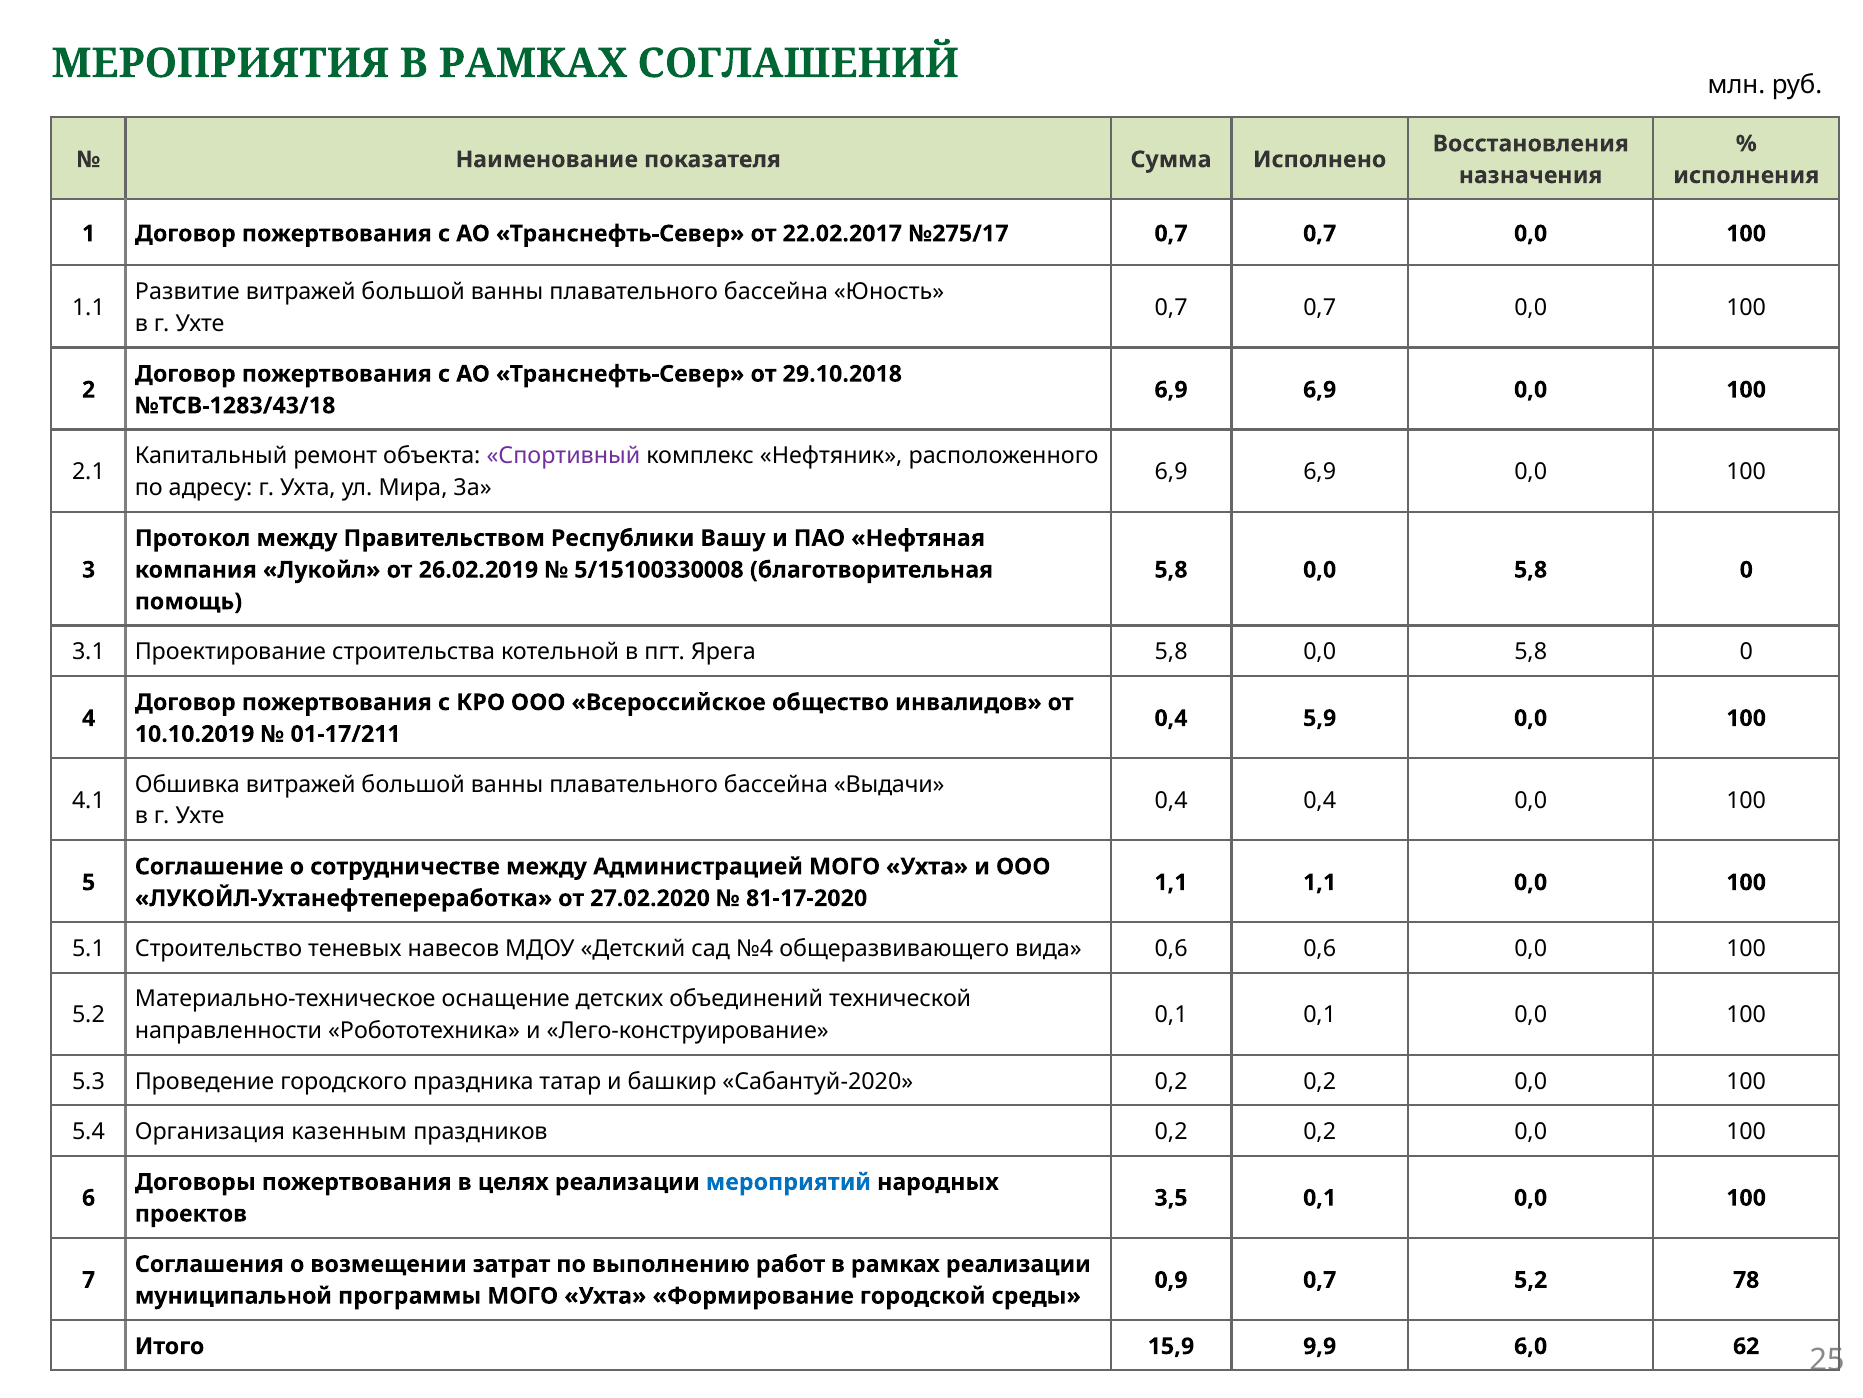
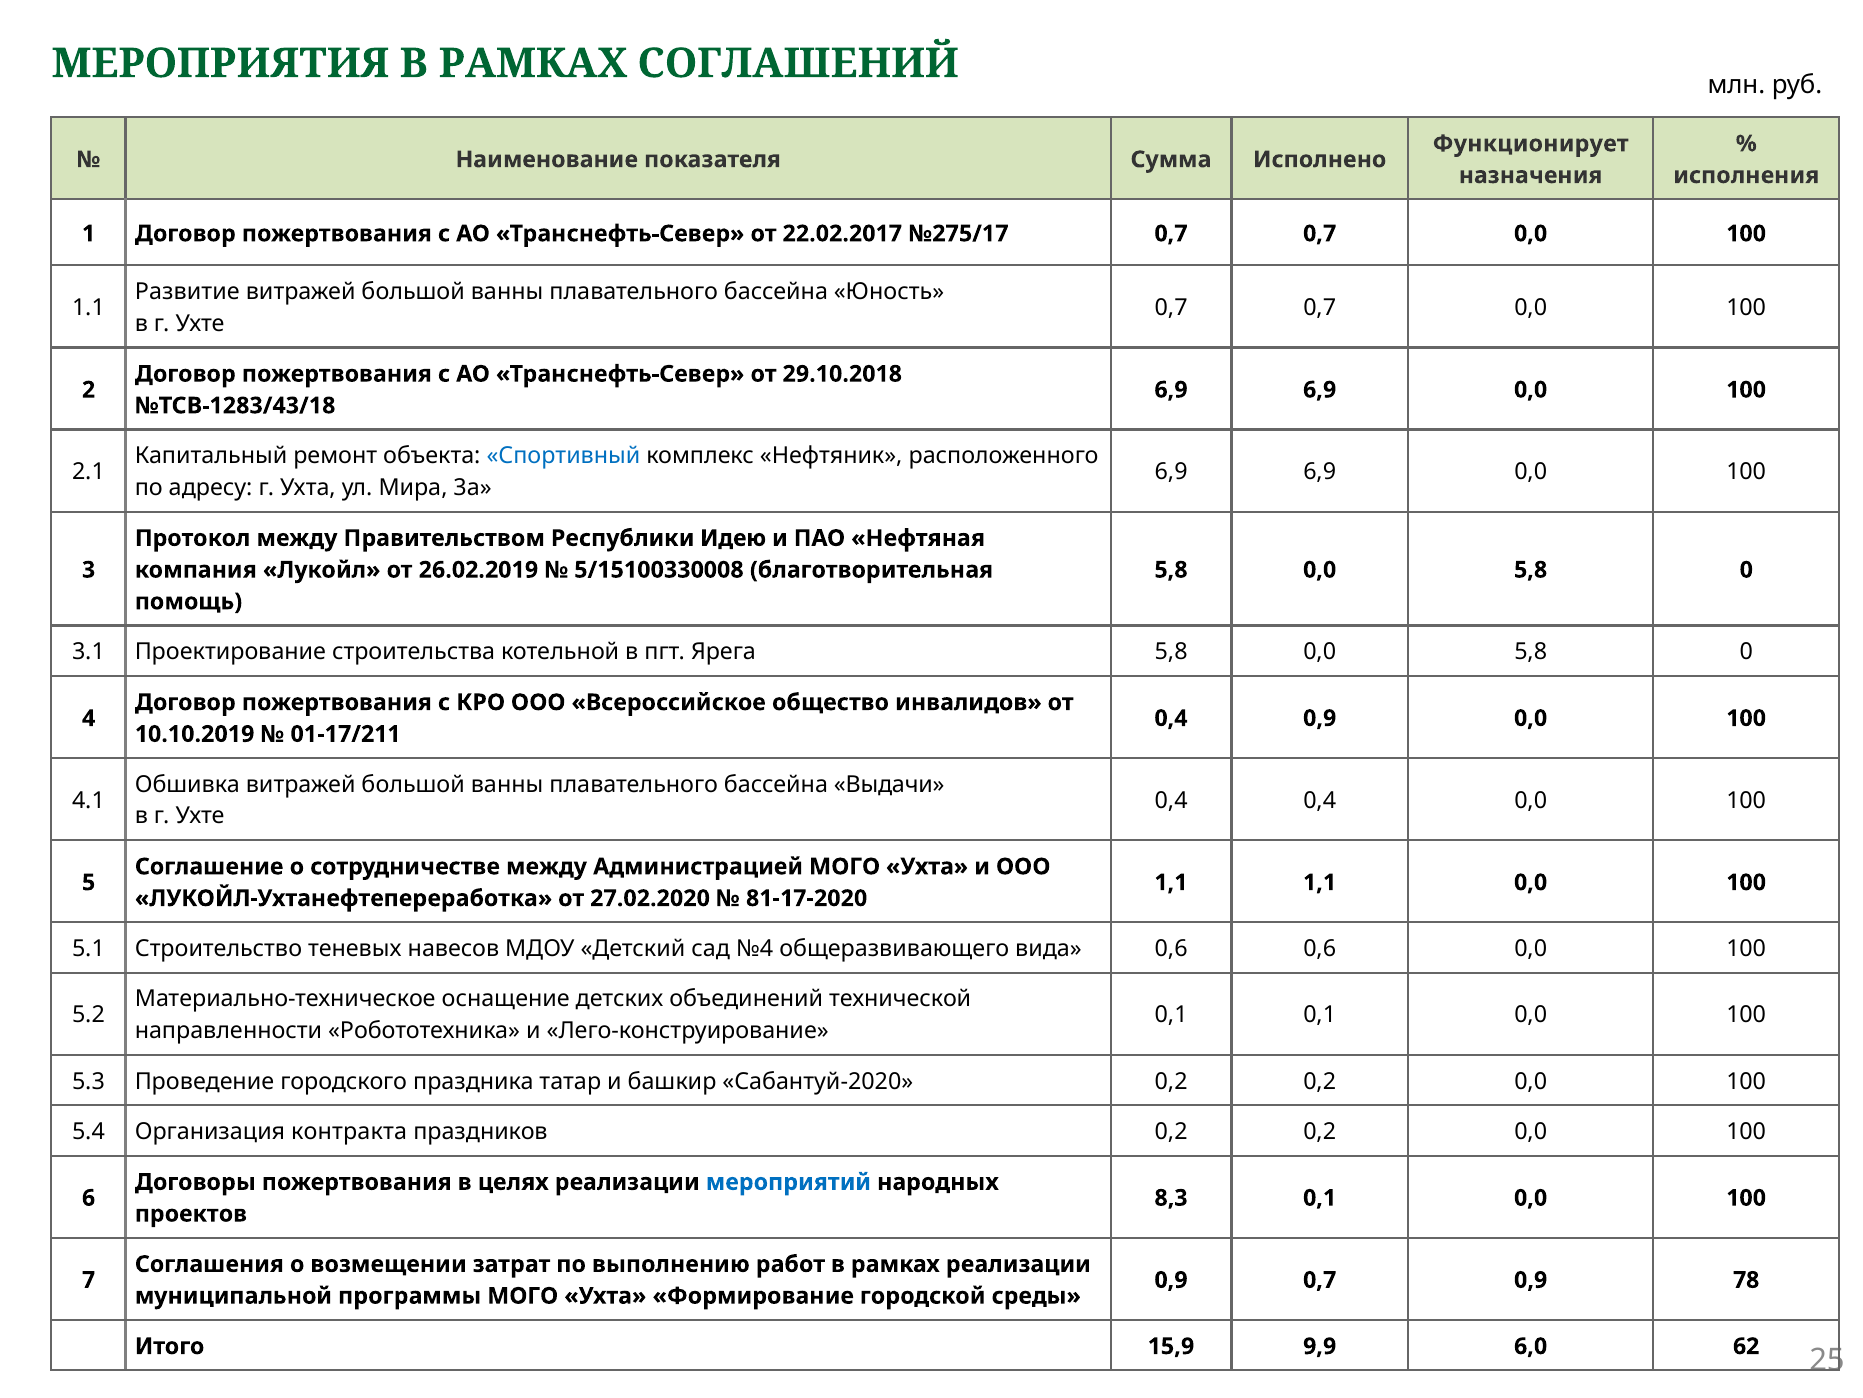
Восстановления: Восстановления -> Функционирует
Спортивный colour: purple -> blue
Вашу: Вашу -> Идею
0,4 5,9: 5,9 -> 0,9
казенным: казенным -> контракта
3,5: 3,5 -> 8,3
0,7 5,2: 5,2 -> 0,9
